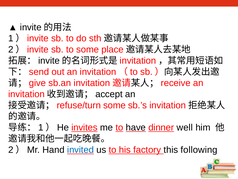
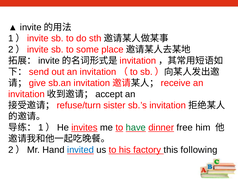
some at (114, 105): some -> sister
have colour: black -> green
well: well -> free
